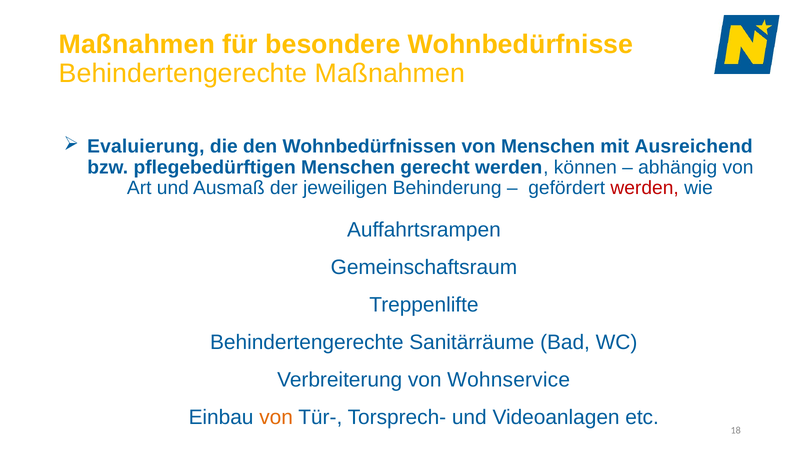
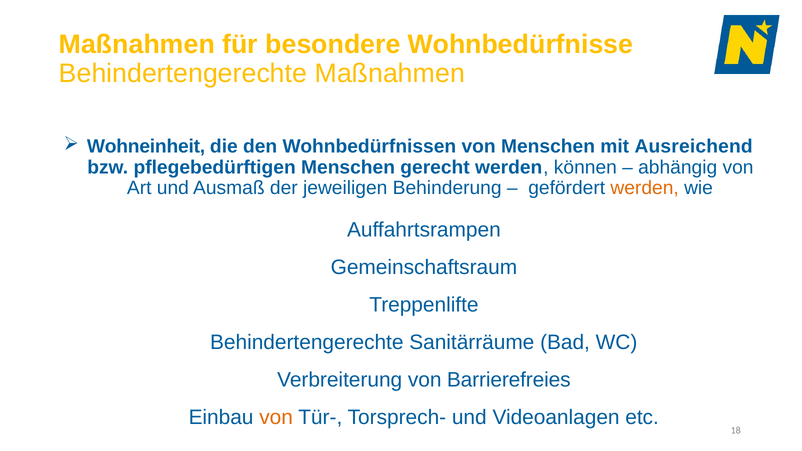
Evaluierung: Evaluierung -> Wohneinheit
werden at (645, 188) colour: red -> orange
Wohnservice: Wohnservice -> Barrierefreies
